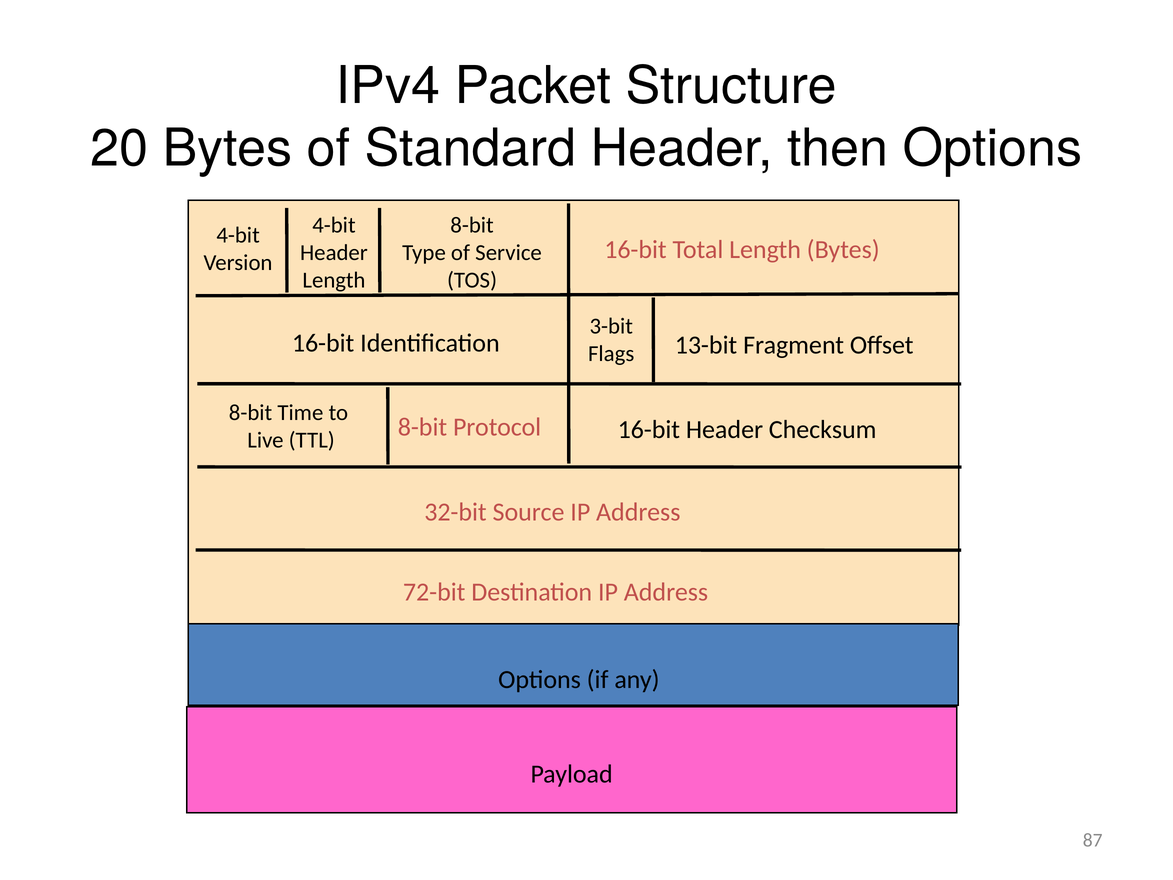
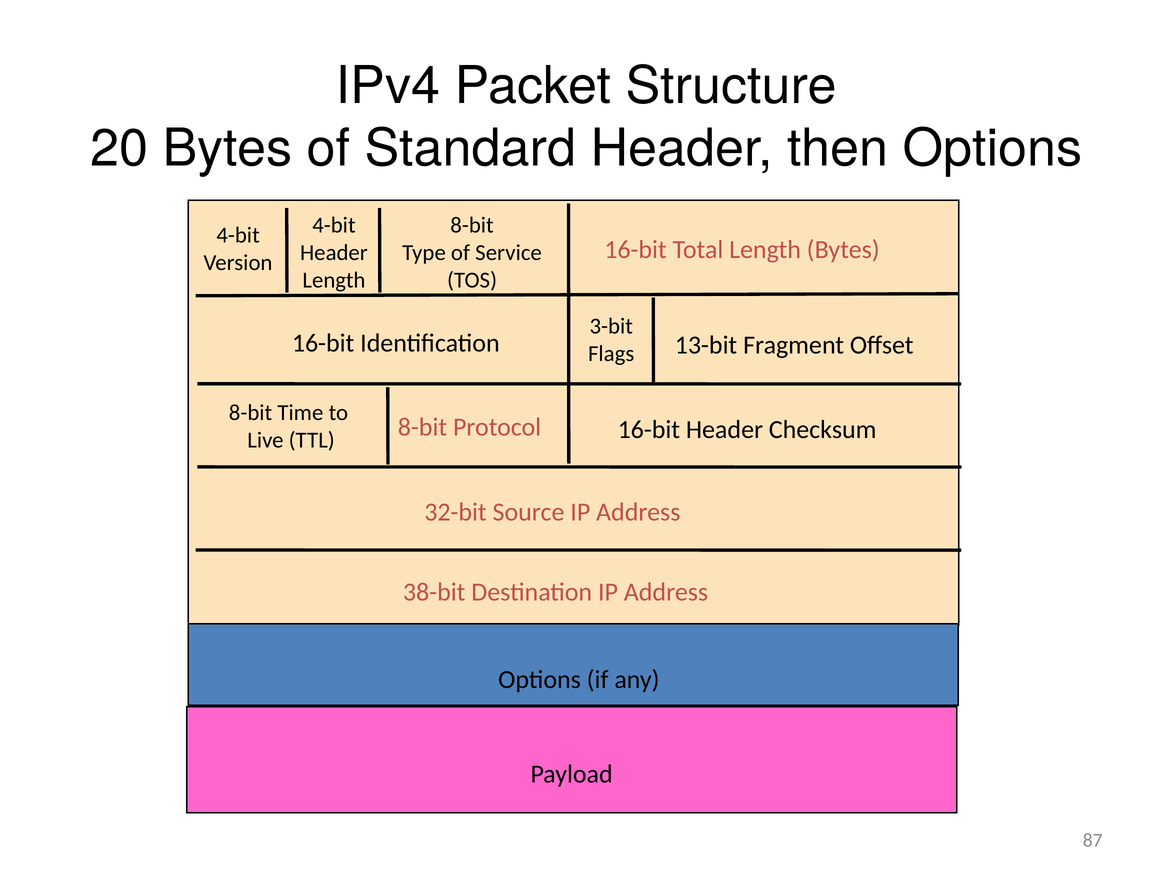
72-bit: 72-bit -> 38-bit
